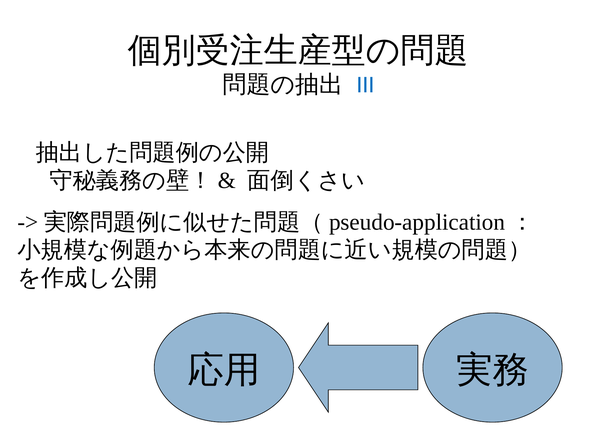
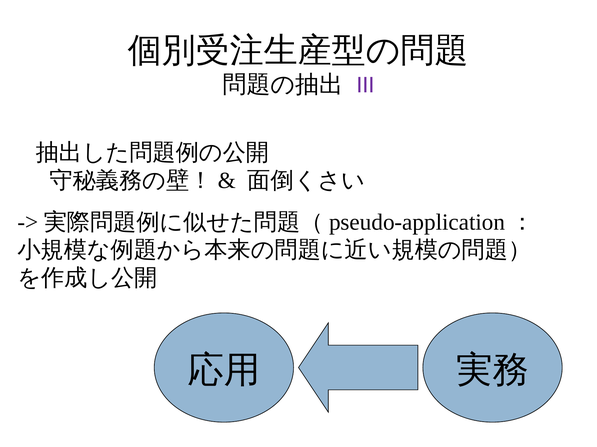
III colour: blue -> purple
